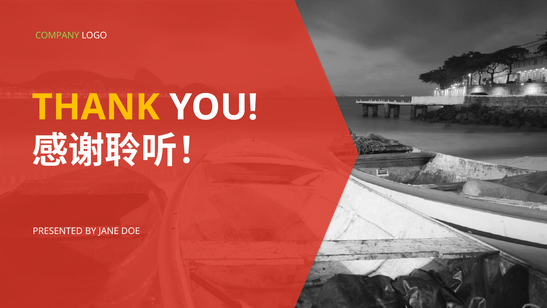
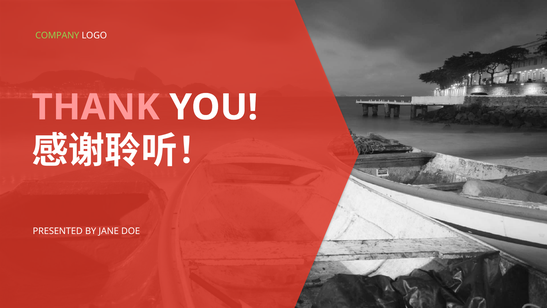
THANK colour: yellow -> pink
